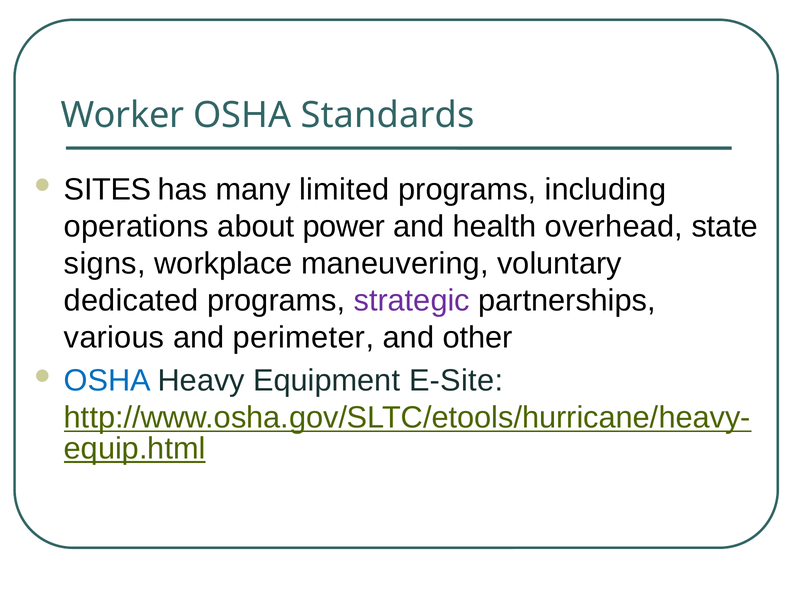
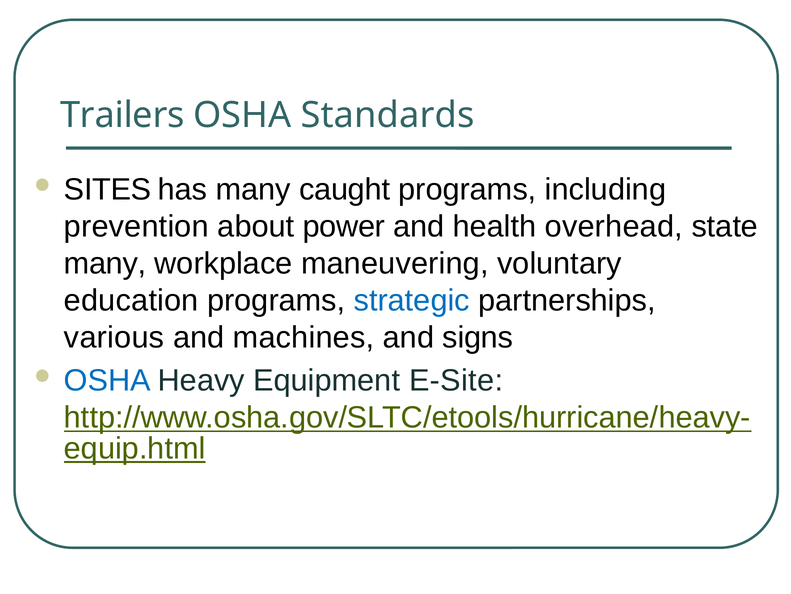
Worker: Worker -> Trailers
limited: limited -> caught
operations: operations -> prevention
signs at (105, 263): signs -> many
dedicated: dedicated -> education
strategic colour: purple -> blue
perimeter: perimeter -> machines
other: other -> signs
